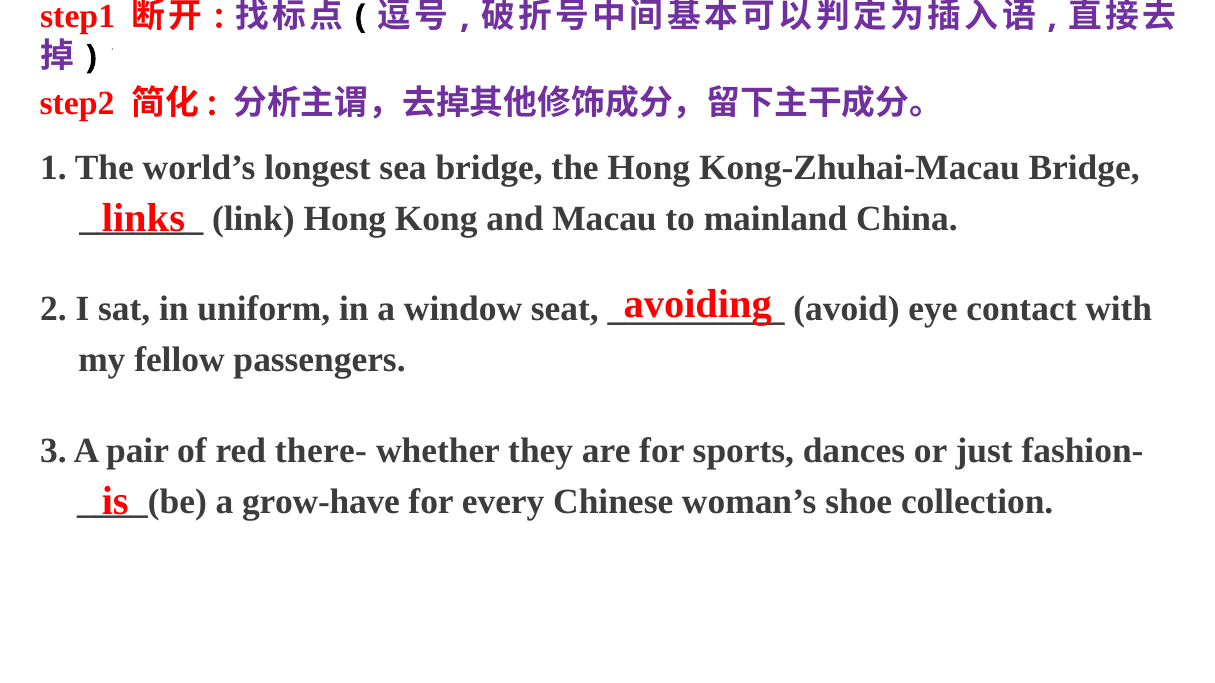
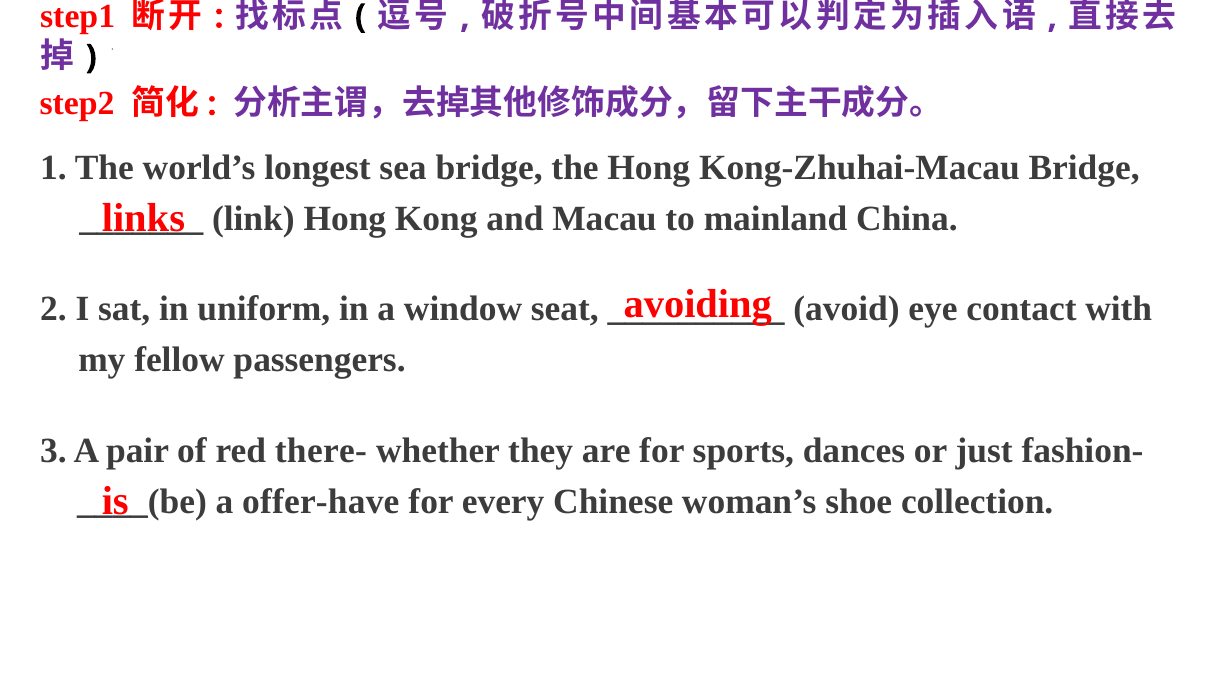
grow-have: grow-have -> offer-have
